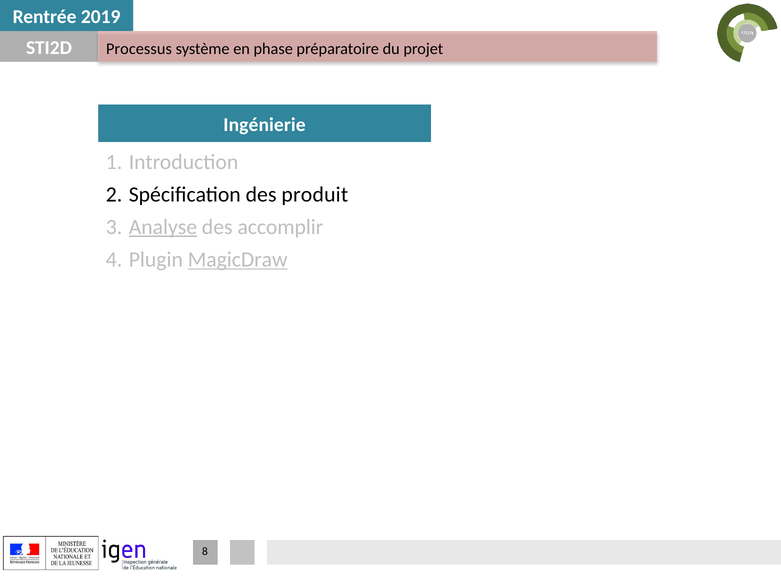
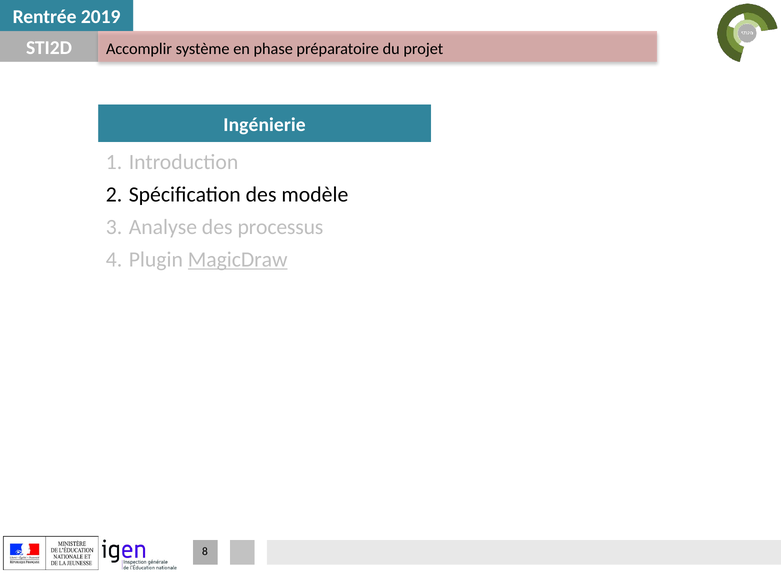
Processus: Processus -> Accomplir
produit: produit -> modèle
Analyse underline: present -> none
accomplir: accomplir -> processus
